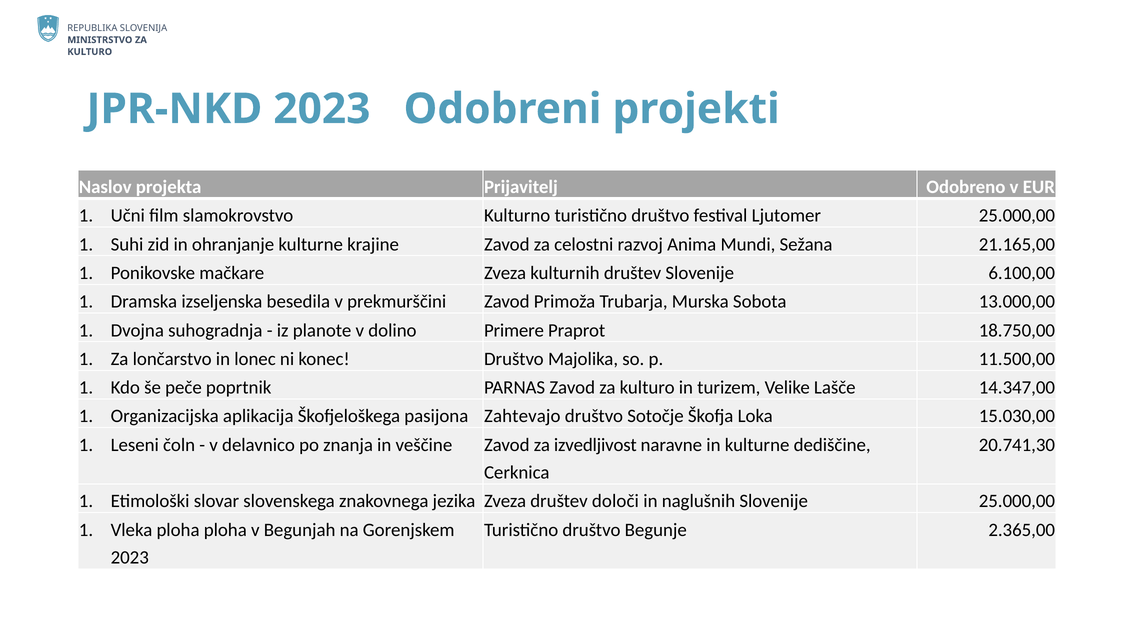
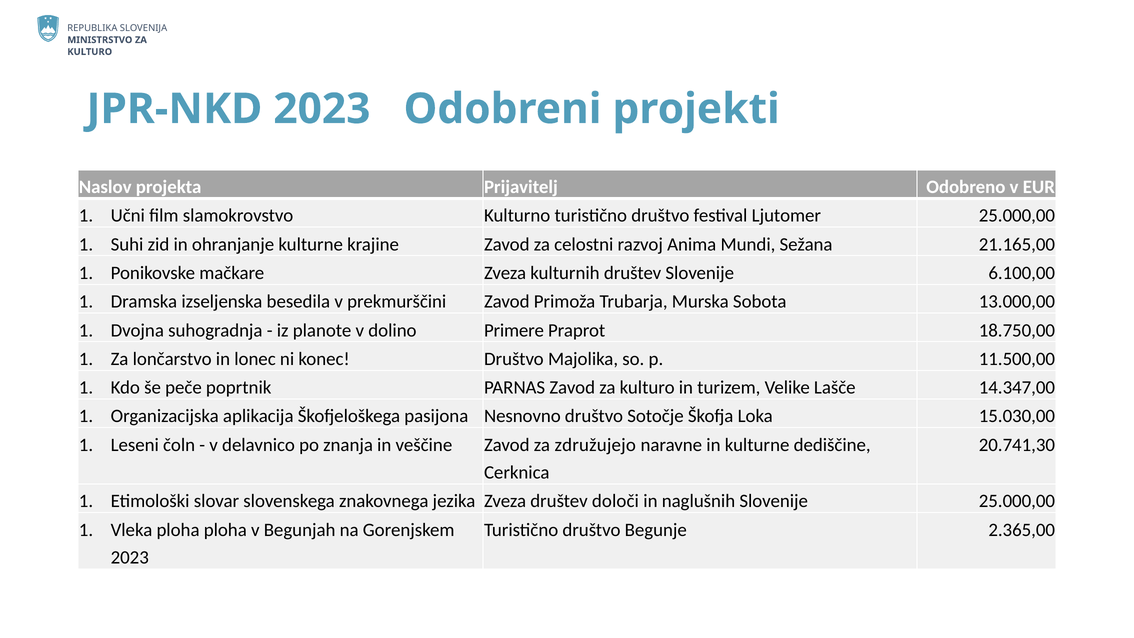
Zahtevajo: Zahtevajo -> Nesnovno
izvedljivost: izvedljivost -> združujejo
